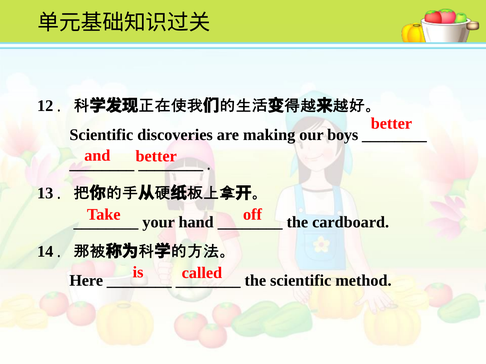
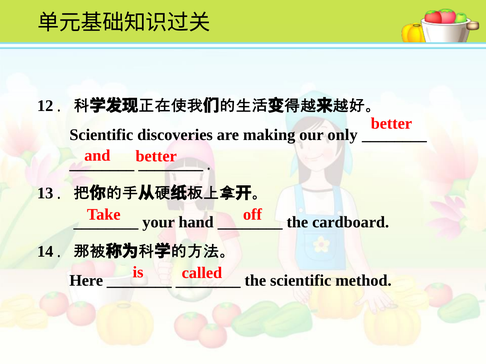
boys: boys -> only
